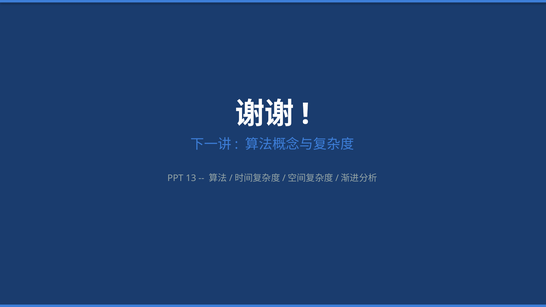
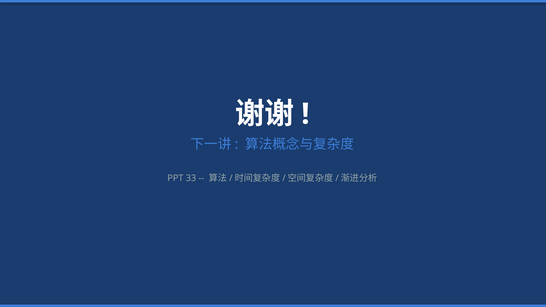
13: 13 -> 33
